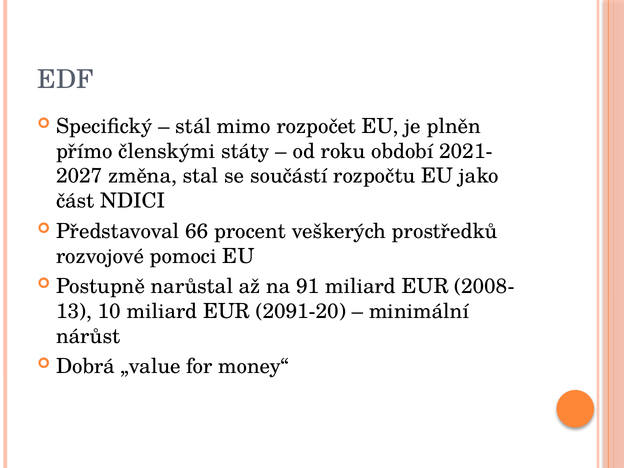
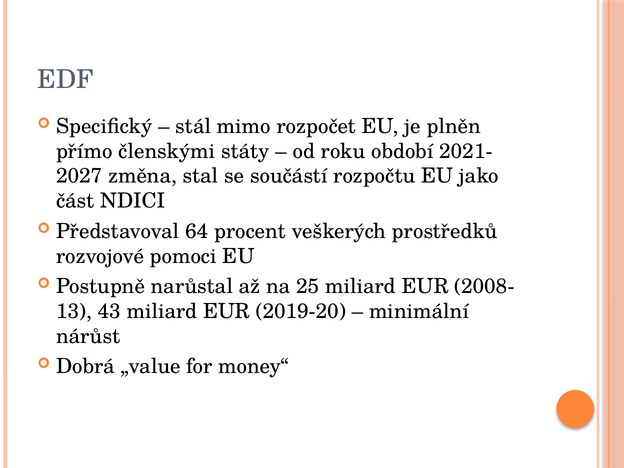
66: 66 -> 64
91: 91 -> 25
10: 10 -> 43
2091-20: 2091-20 -> 2019-20
